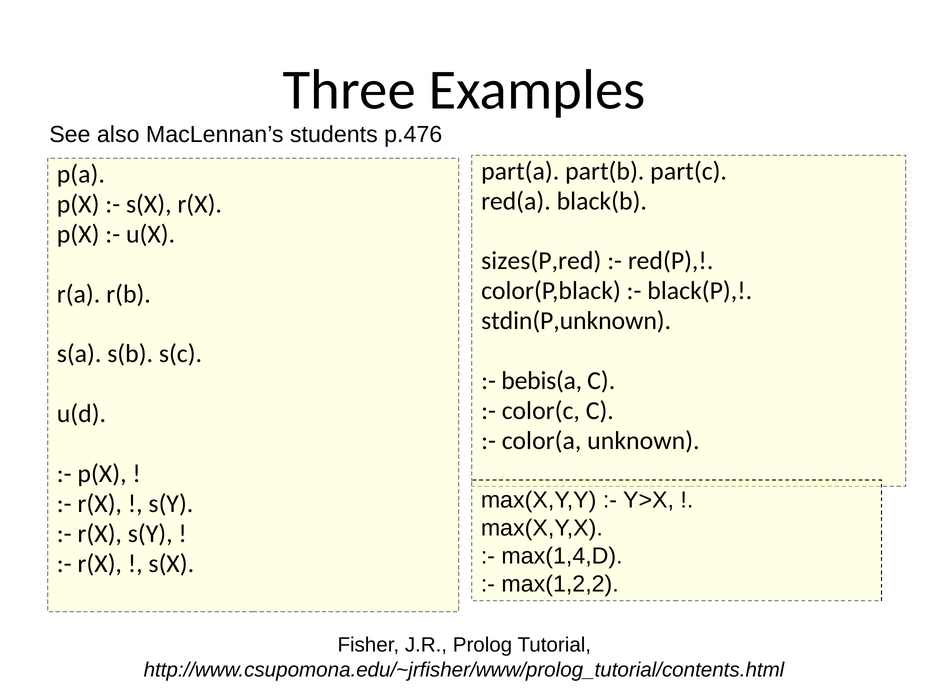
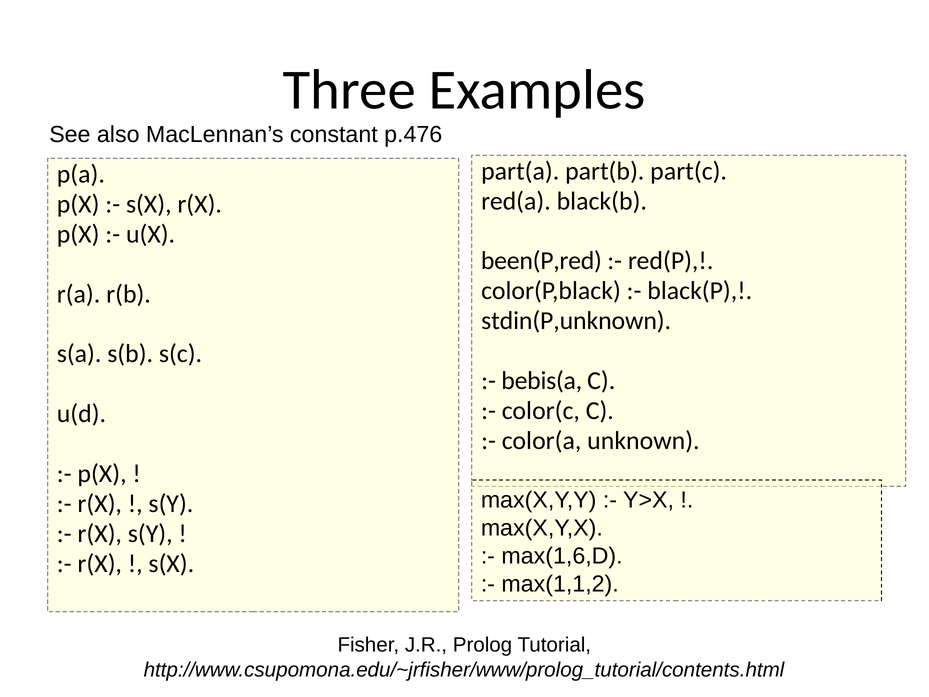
students: students -> constant
sizes(P,red: sizes(P,red -> been(P,red
max(1,4,D: max(1,4,D -> max(1,6,D
max(1,2,2: max(1,2,2 -> max(1,1,2
